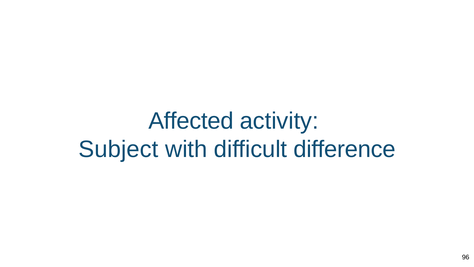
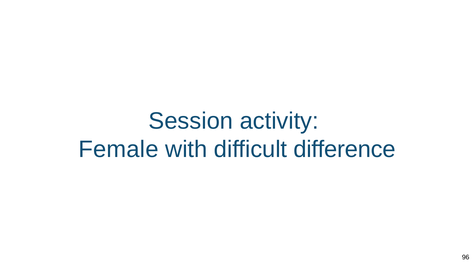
Affected: Affected -> Session
Subject: Subject -> Female
